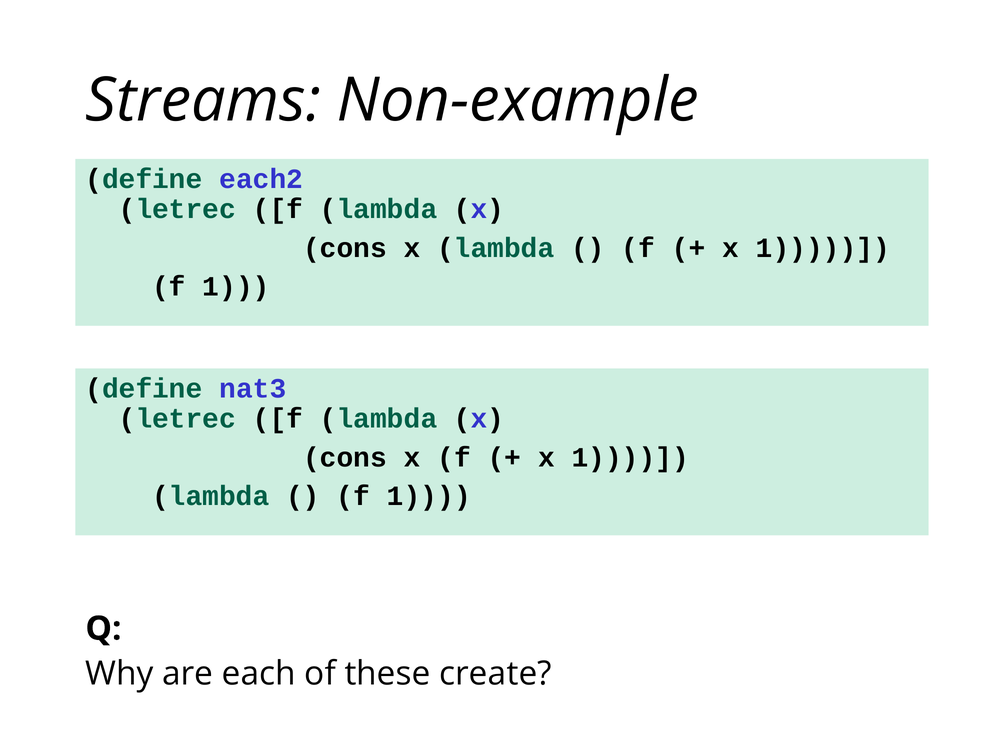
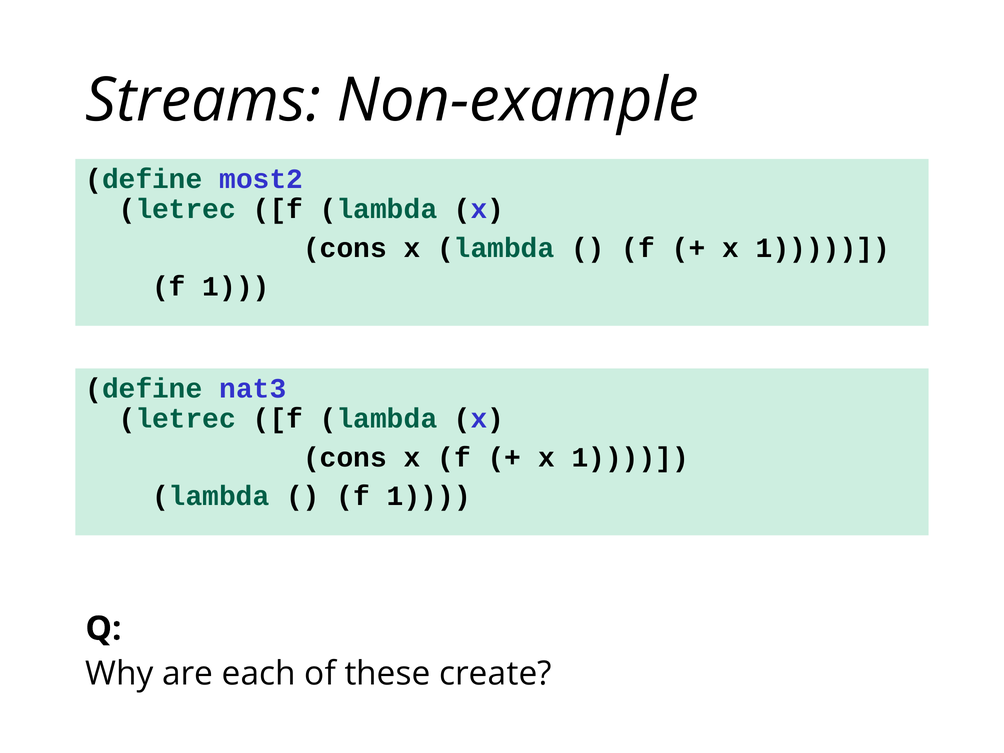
each2: each2 -> most2
